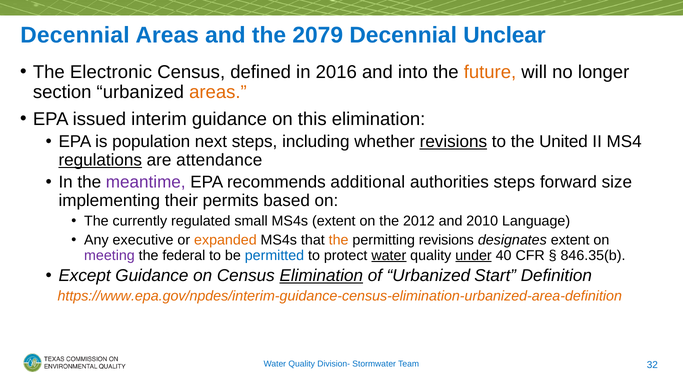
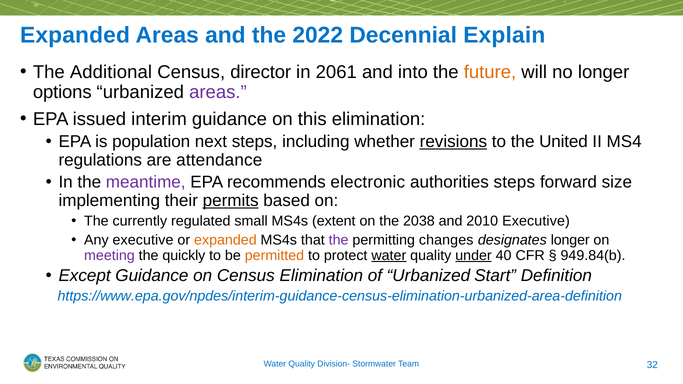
Decennial at (75, 35): Decennial -> Expanded
2079: 2079 -> 2022
Unclear: Unclear -> Explain
Electronic: Electronic -> Additional
defined: defined -> director
2016: 2016 -> 2061
section: section -> options
areas at (218, 92) colour: orange -> purple
regulations underline: present -> none
additional: additional -> electronic
permits underline: none -> present
2012: 2012 -> 2038
2010 Language: Language -> Executive
the at (339, 240) colour: orange -> purple
permitting revisions: revisions -> changes
designates extent: extent -> longer
federal: federal -> quickly
permitted colour: blue -> orange
846.35(b: 846.35(b -> 949.84(b
Elimination at (321, 276) underline: present -> none
https://www.epa.gov/npdes/interim-guidance-census-elimination-urbanized-area-definition colour: orange -> blue
